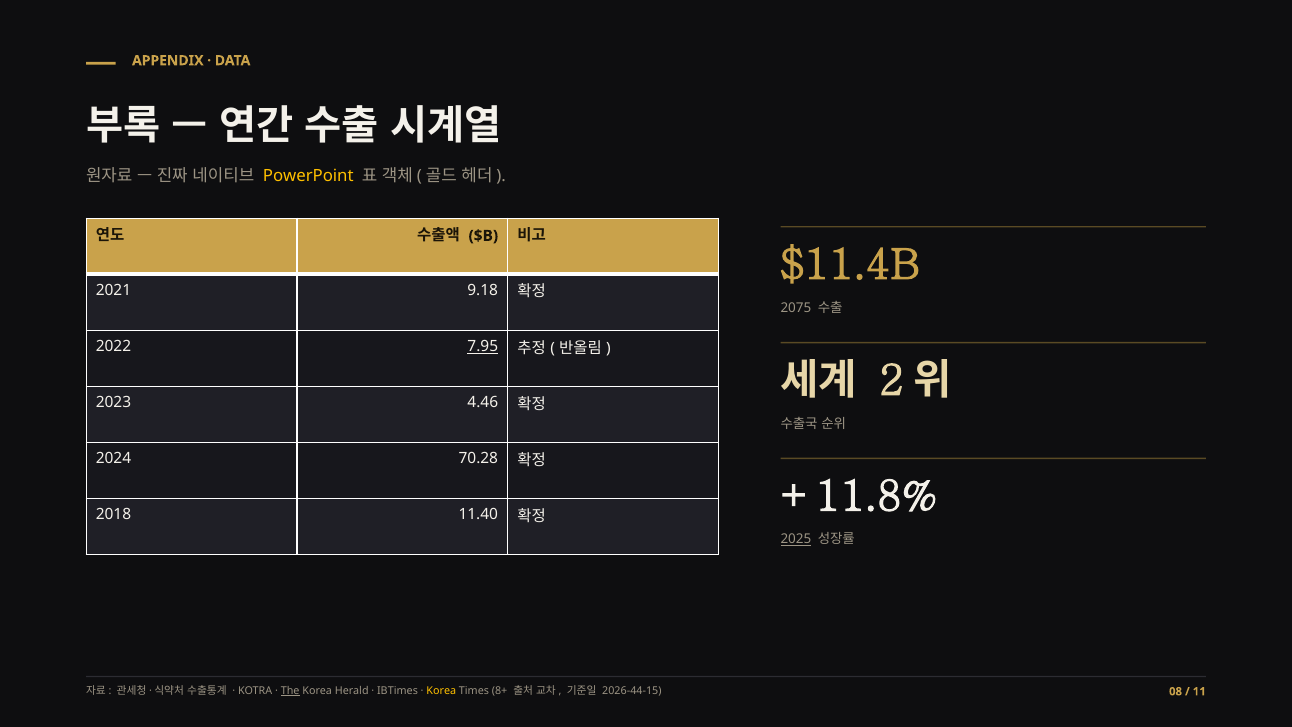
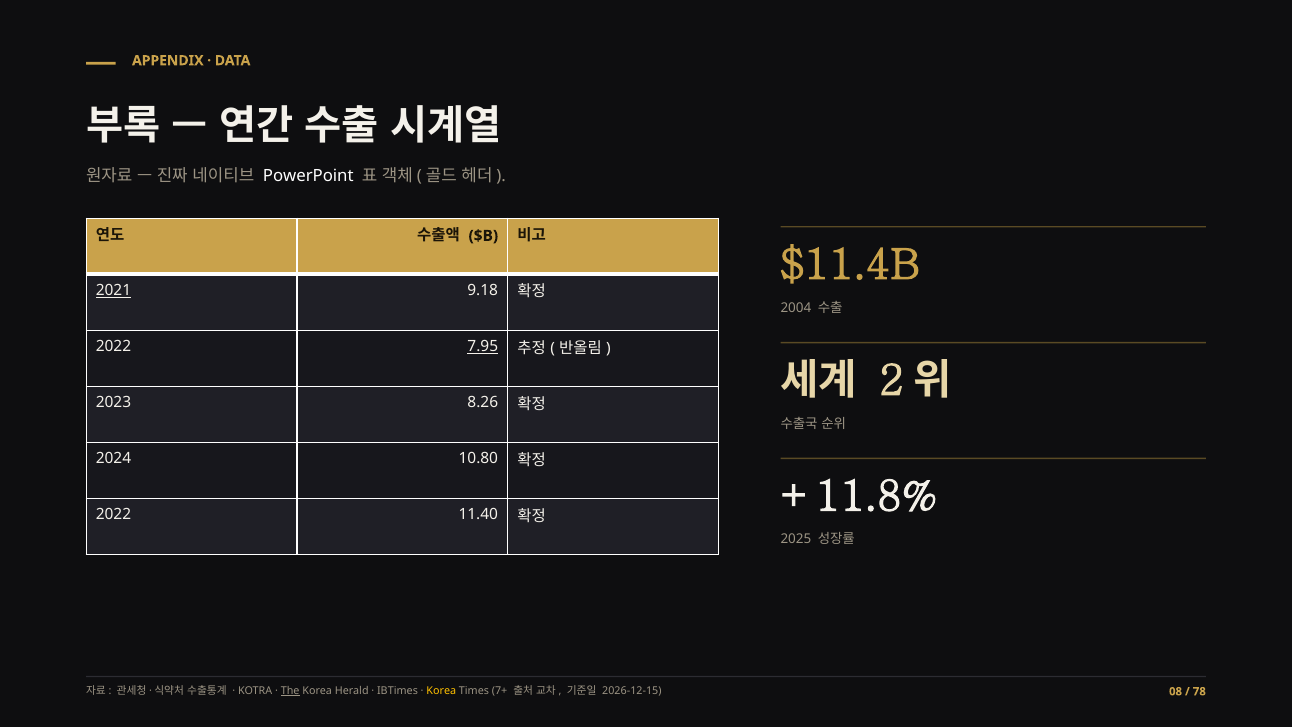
PowerPoint colour: yellow -> white
2021 underline: none -> present
2075: 2075 -> 2004
4.46: 4.46 -> 8.26
70.28: 70.28 -> 10.80
2018 at (114, 515): 2018 -> 2022
2025 underline: present -> none
8+: 8+ -> 7+
2026-44-15: 2026-44-15 -> 2026-12-15
11: 11 -> 78
